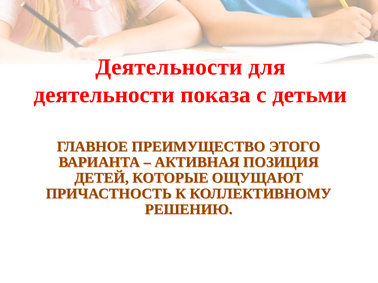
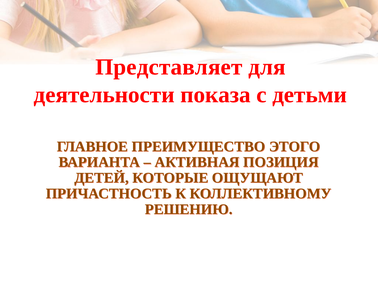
Деятельности at (169, 67): Деятельности -> Представляет
